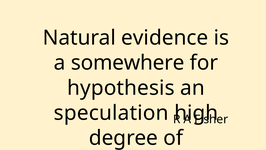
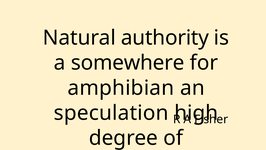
evidence: evidence -> authority
hypothesis: hypothesis -> amphibian
